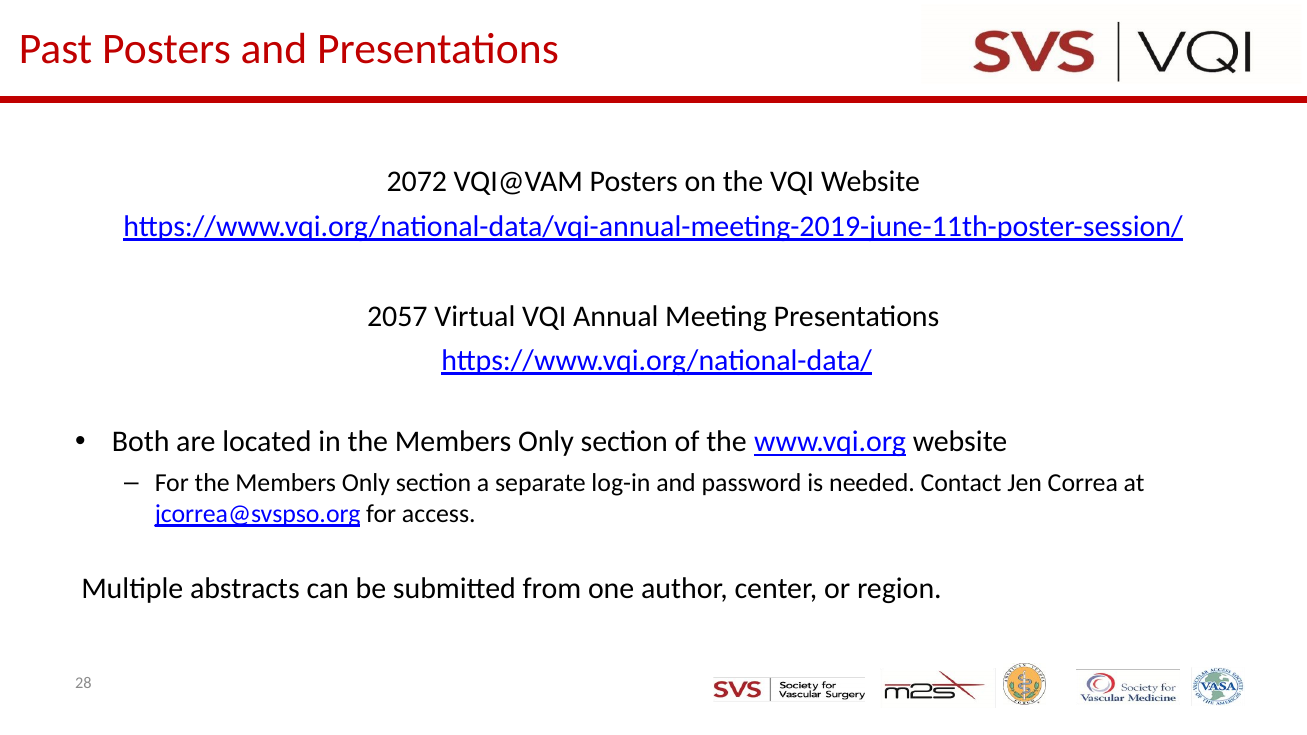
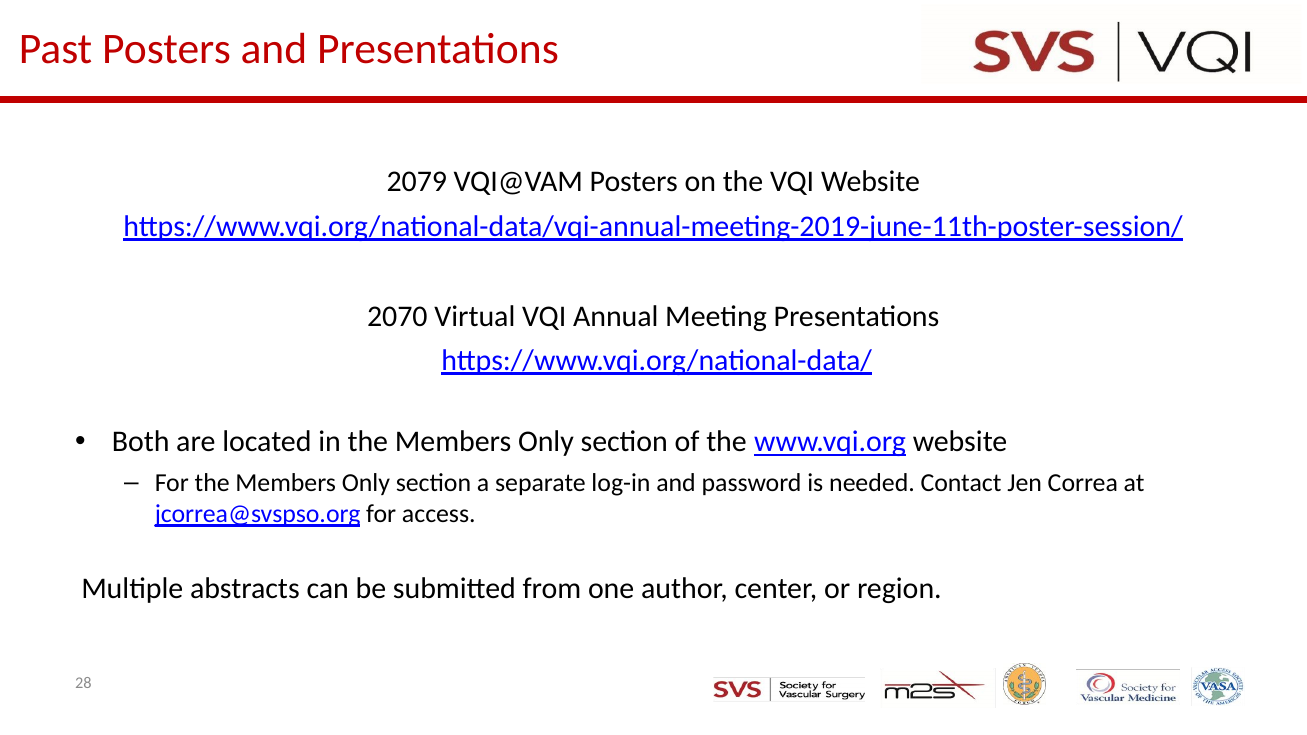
2072: 2072 -> 2079
2057: 2057 -> 2070
